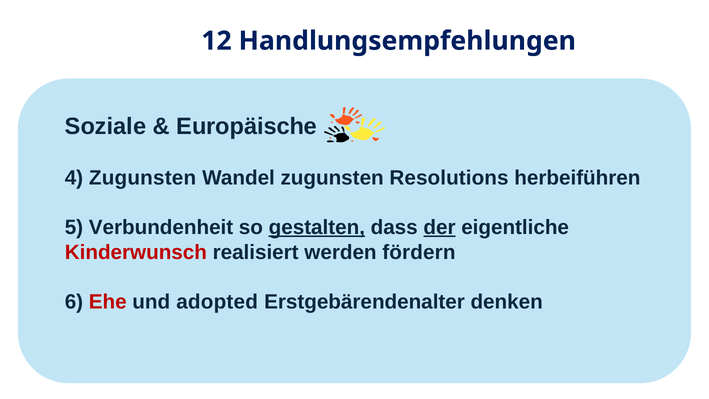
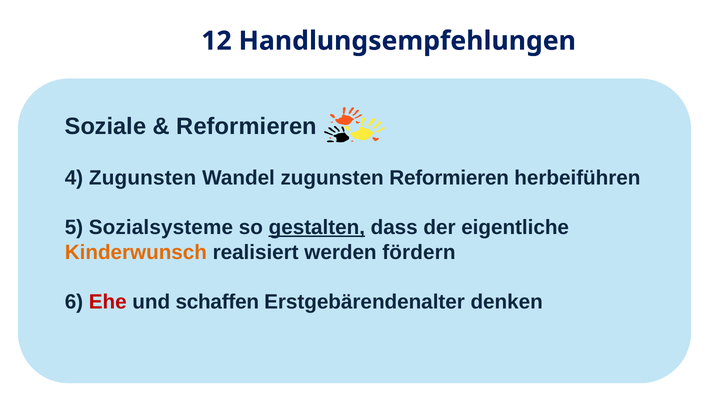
Europäische at (247, 126): Europäische -> Reformieren
zugunsten Resolutions: Resolutions -> Reformieren
Verbundenheit: Verbundenheit -> Sozialsysteme
der underline: present -> none
Kinderwunsch colour: red -> orange
adopted: adopted -> schaffen
